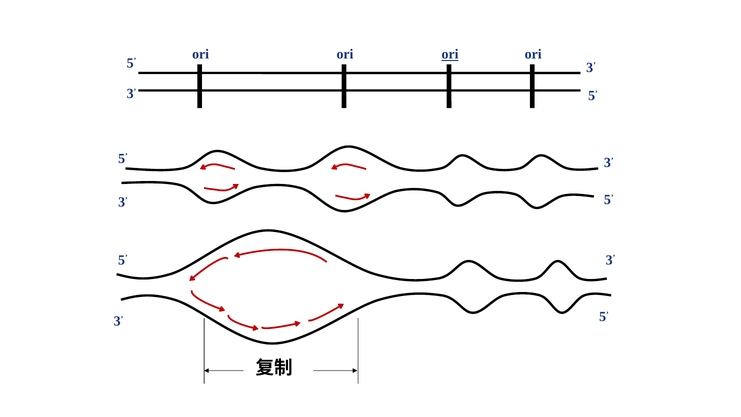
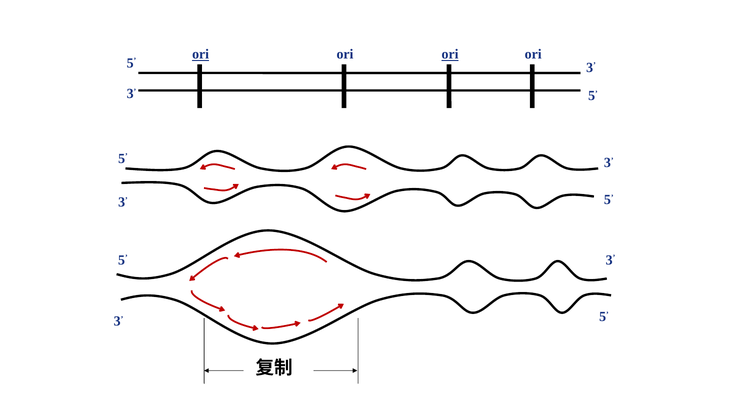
ori at (201, 54) underline: none -> present
